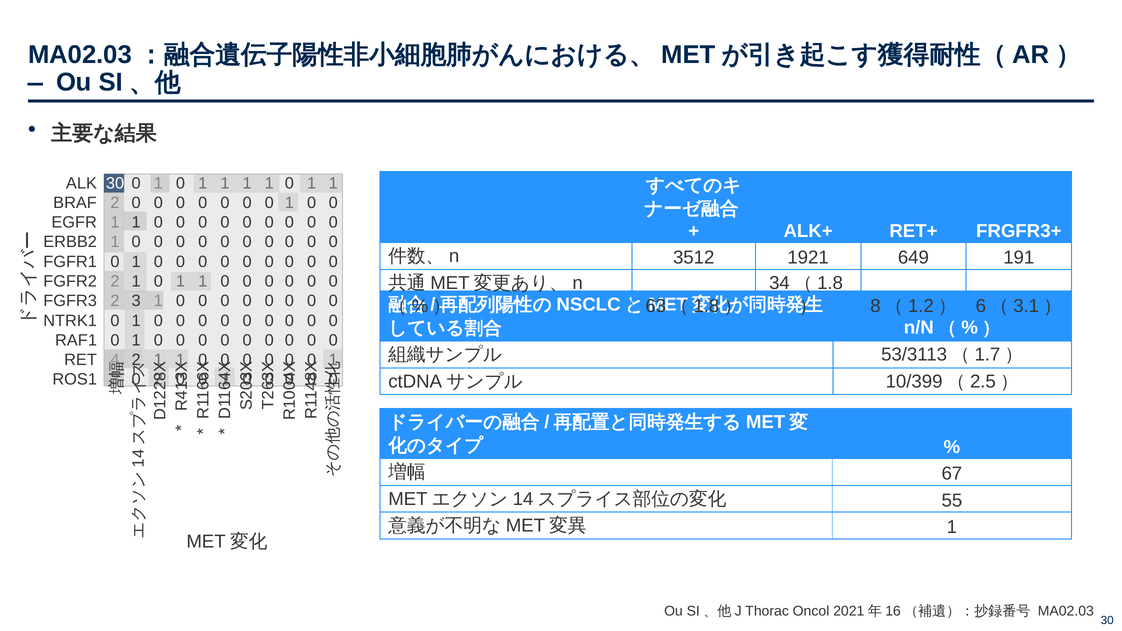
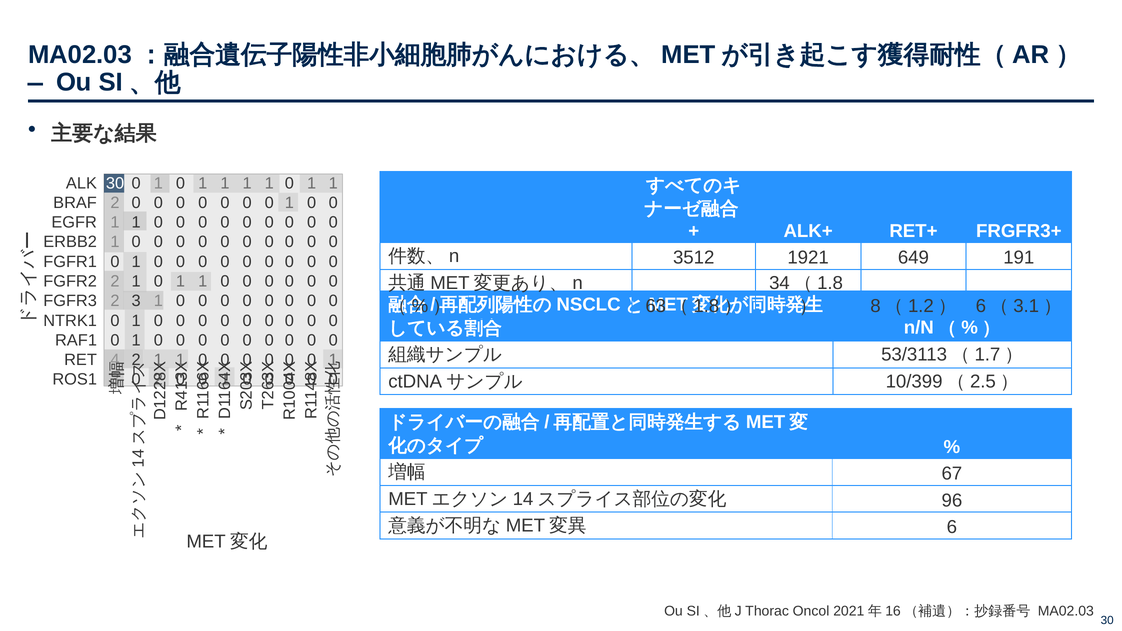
55: 55 -> 96
1 at (952, 527): 1 -> 6
